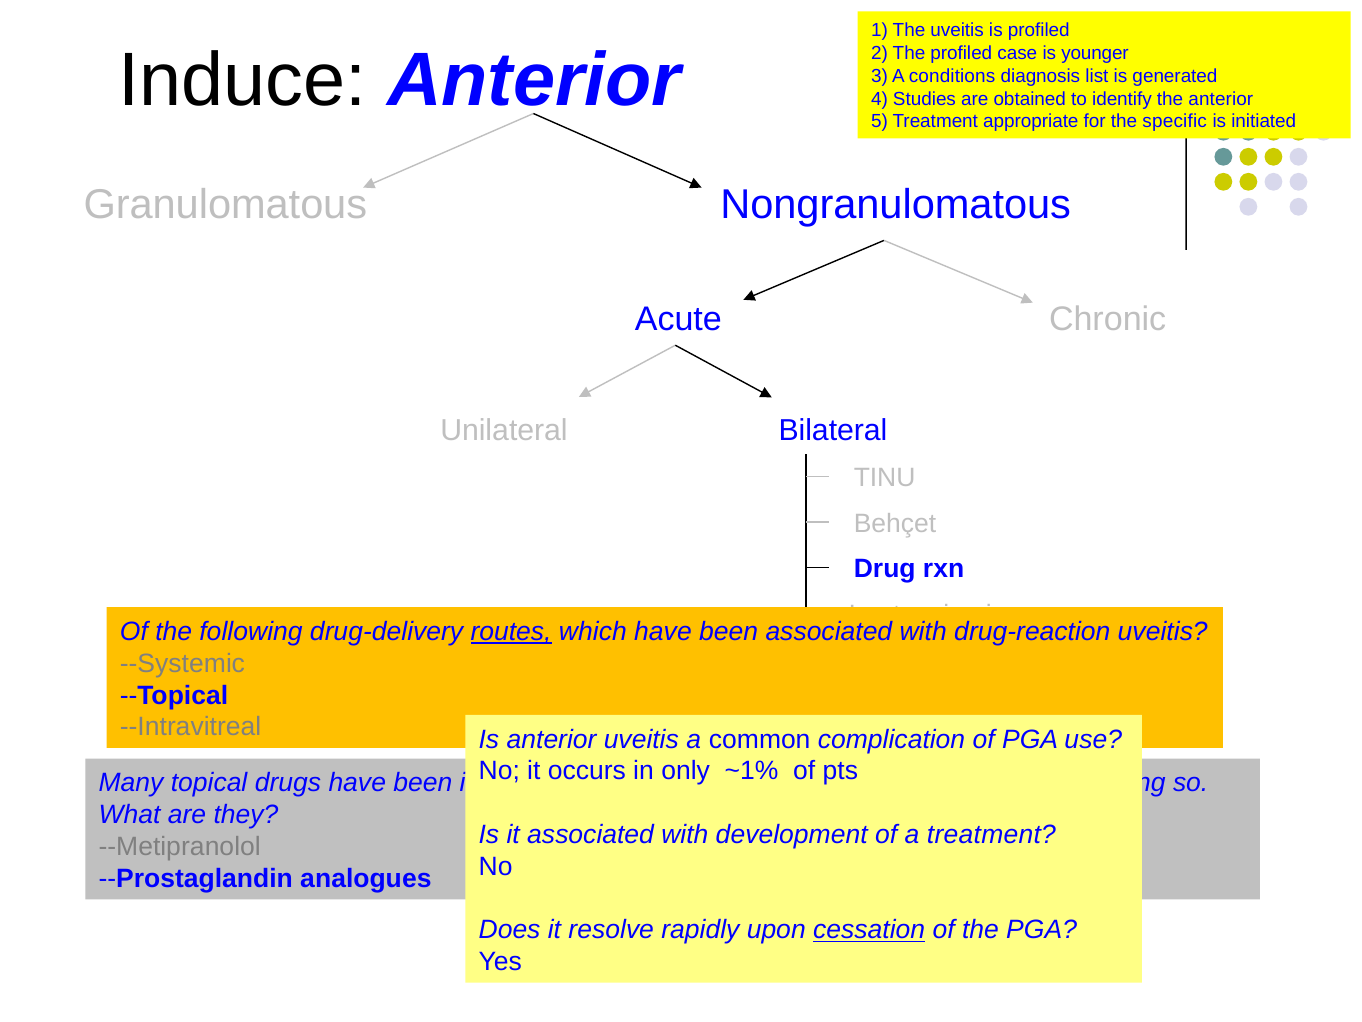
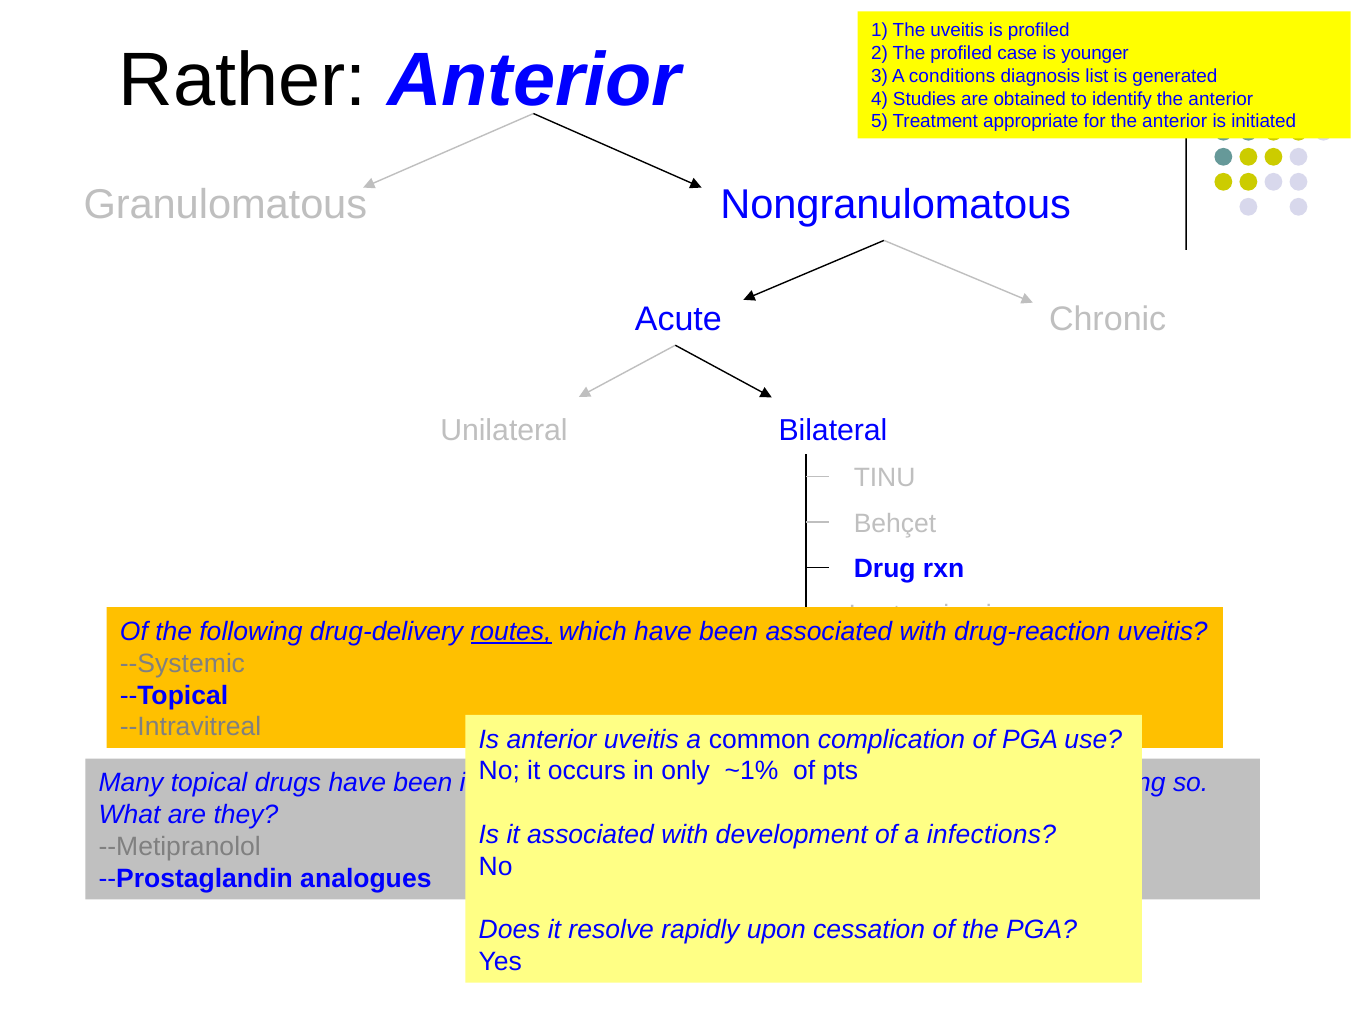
Induce: Induce -> Rather
for the specific: specific -> anterior
a treatment: treatment -> infections
cessation underline: present -> none
